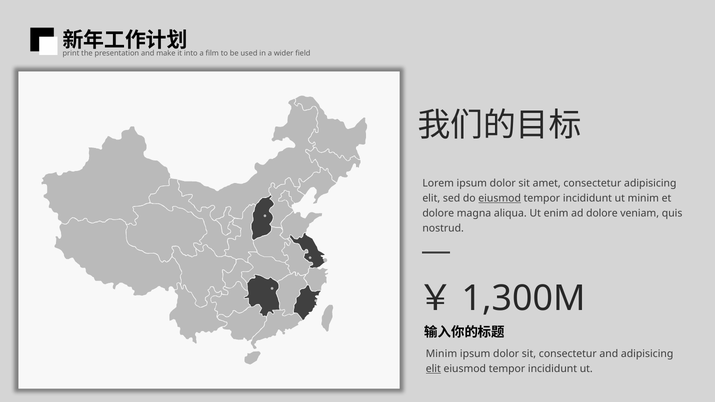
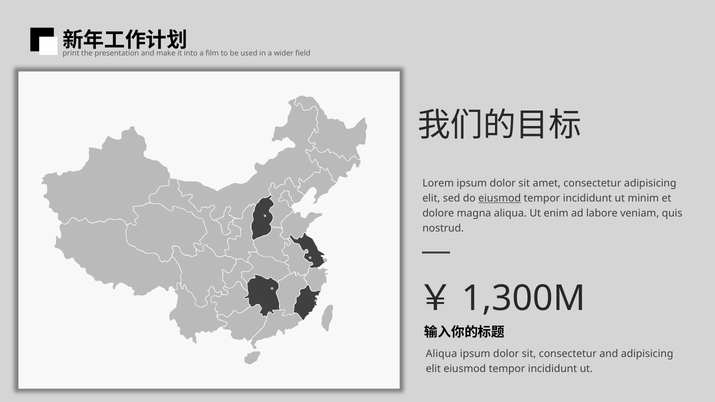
ad dolore: dolore -> labore
Minim at (441, 354): Minim -> Aliqua
elit at (433, 369) underline: present -> none
